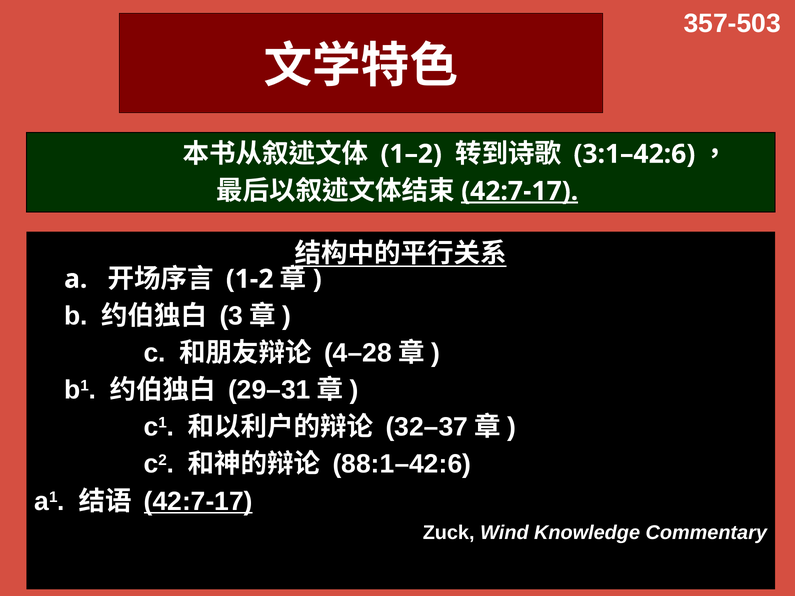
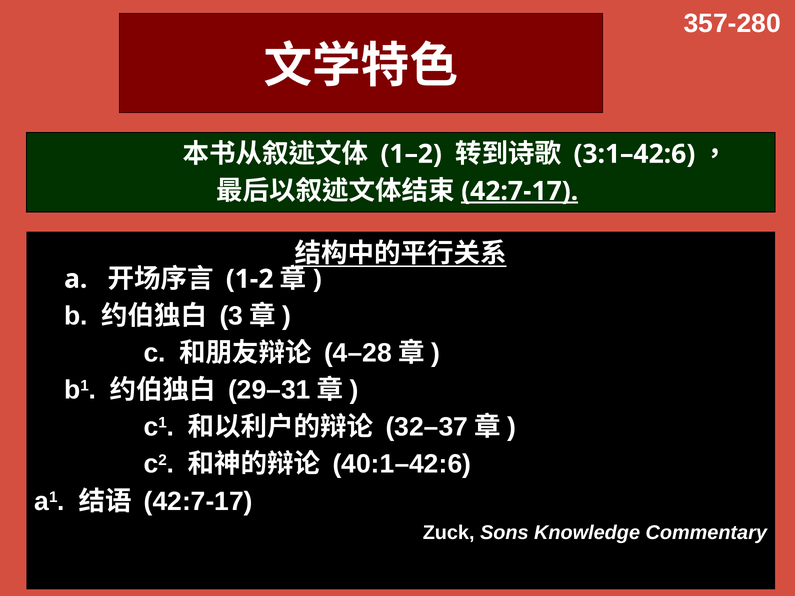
357-503: 357-503 -> 357-280
88:1–42:6: 88:1–42:6 -> 40:1–42:6
42:7-17 at (198, 501) underline: present -> none
Wind: Wind -> Sons
